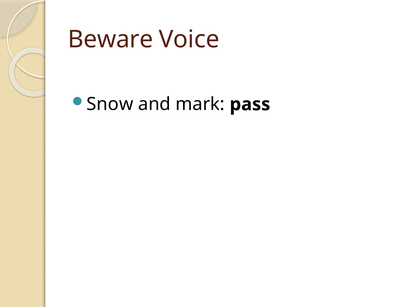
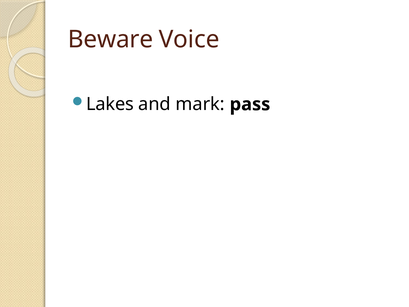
Snow: Snow -> Lakes
